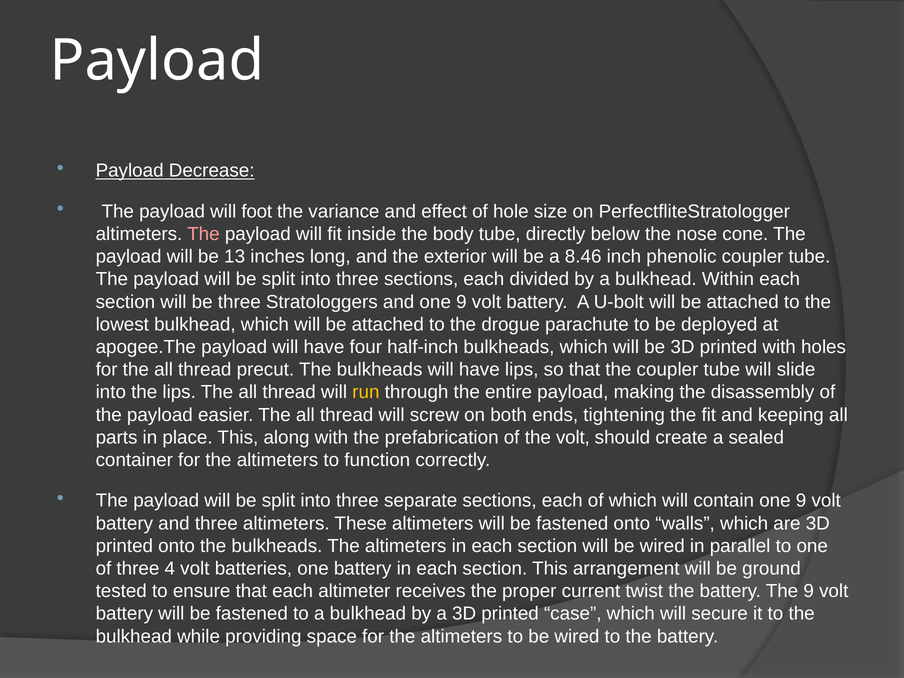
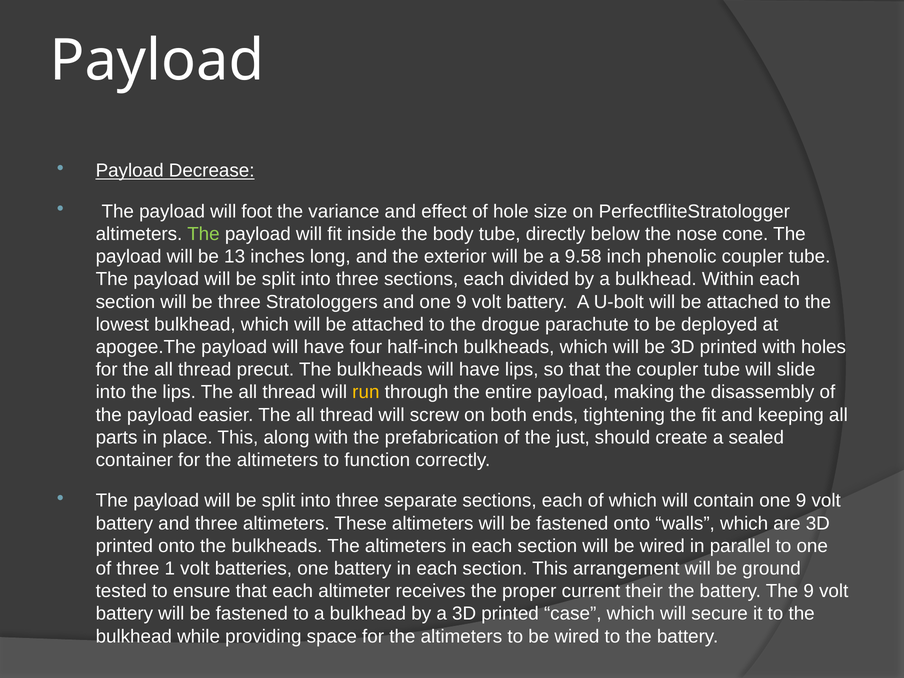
The at (203, 234) colour: pink -> light green
8.46: 8.46 -> 9.58
the volt: volt -> just
4: 4 -> 1
twist: twist -> their
